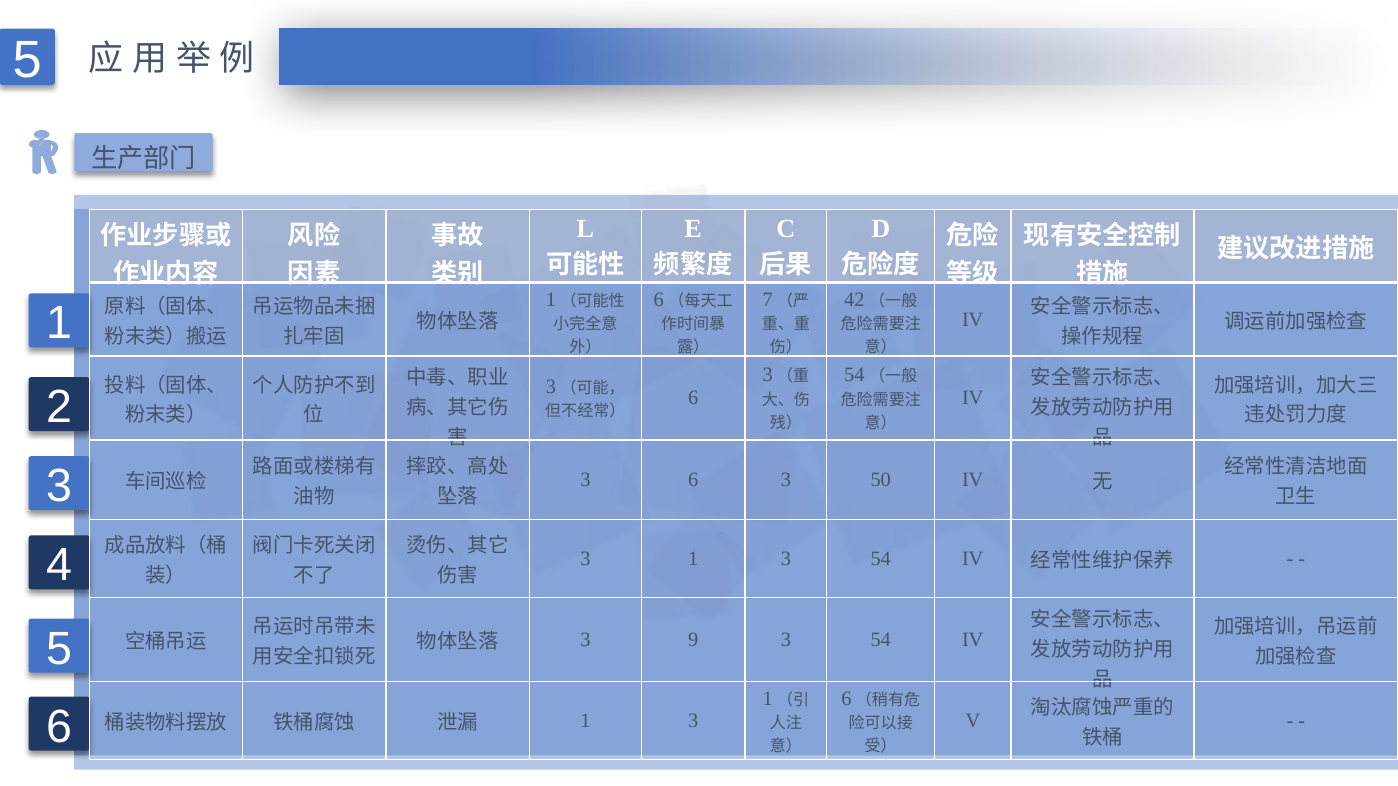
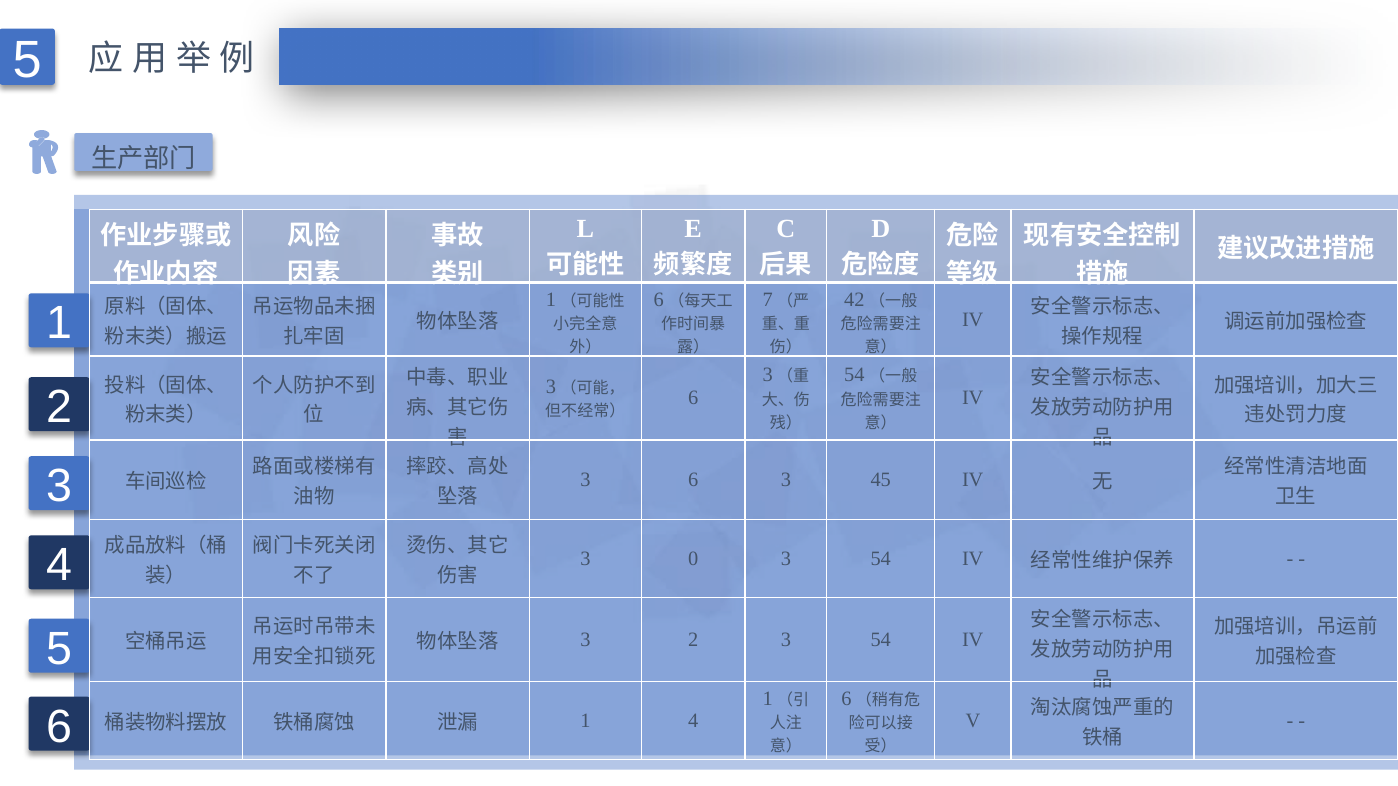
50: 50 -> 45
1 at (693, 559): 1 -> 0
3 9: 9 -> 2
3 at (693, 721): 3 -> 4
